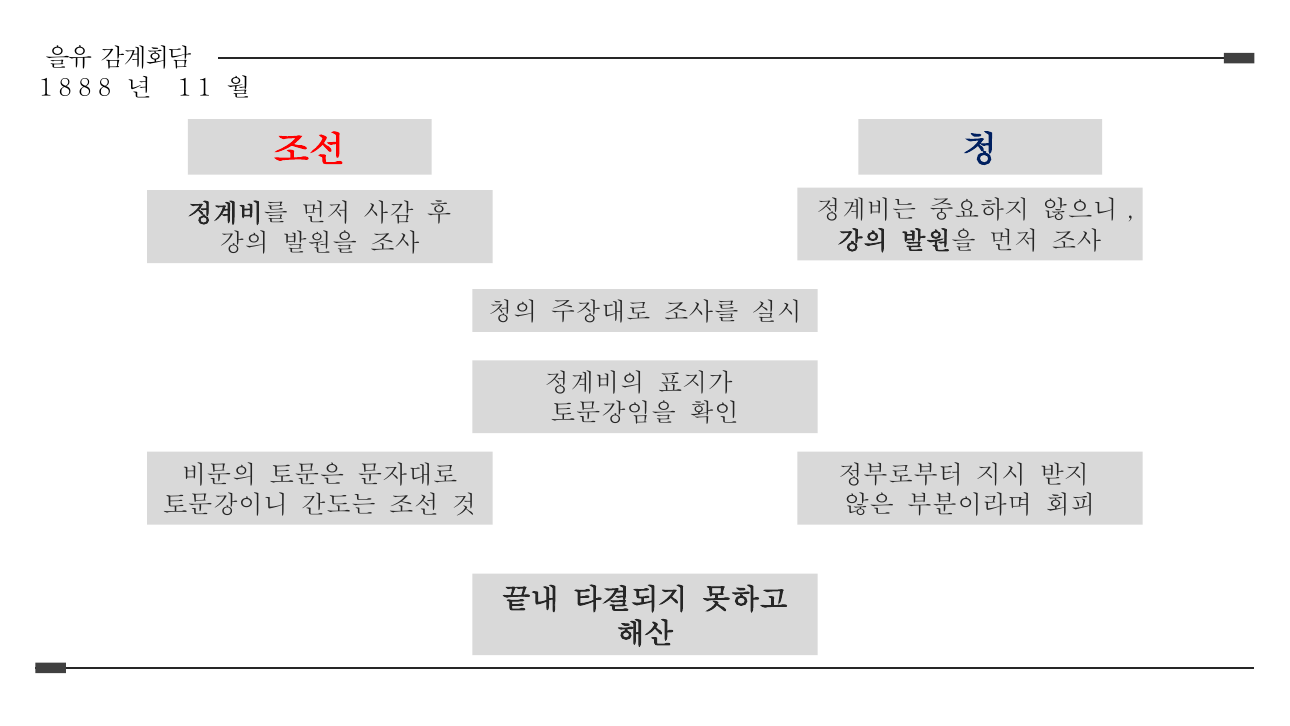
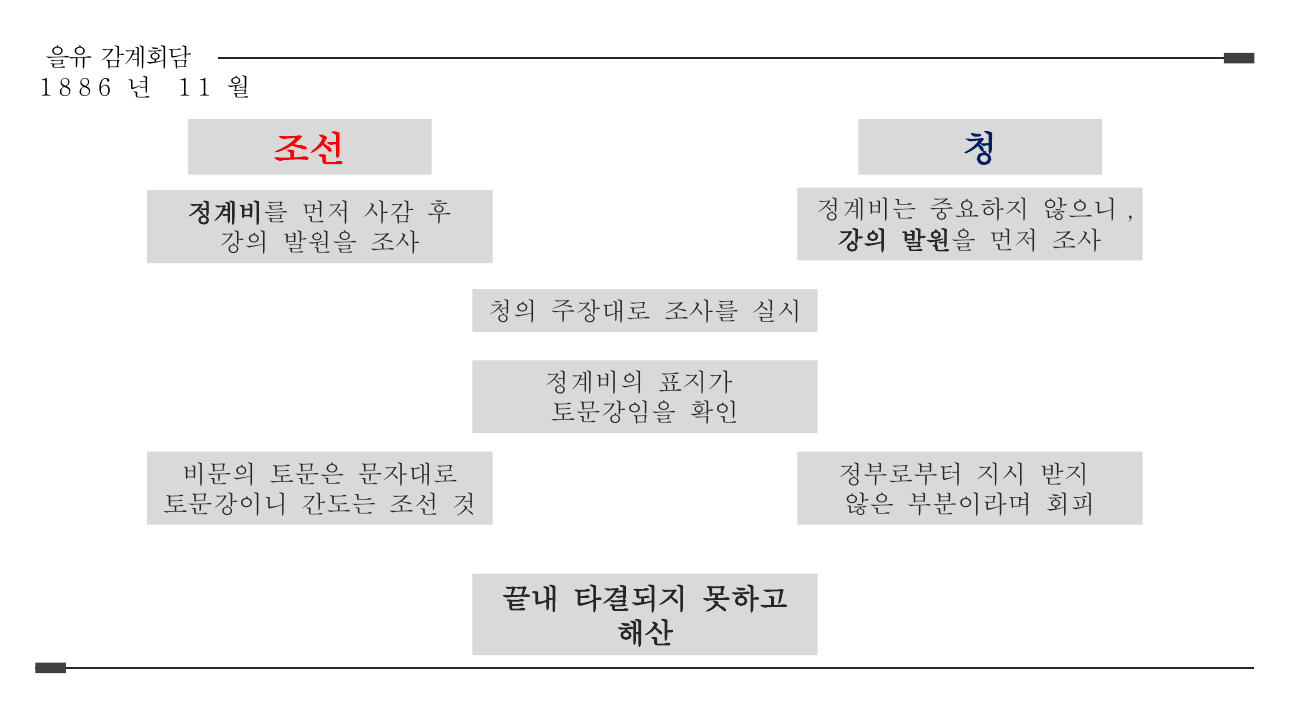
8 8 8: 8 -> 6
